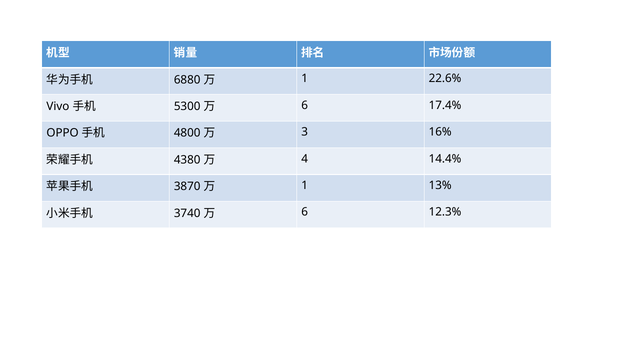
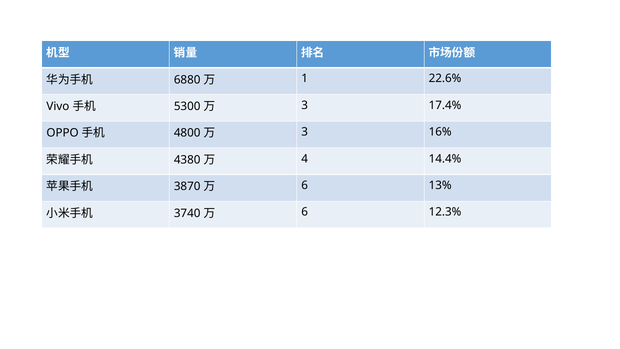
6 at (305, 105): 6 -> 3
1 at (305, 185): 1 -> 6
